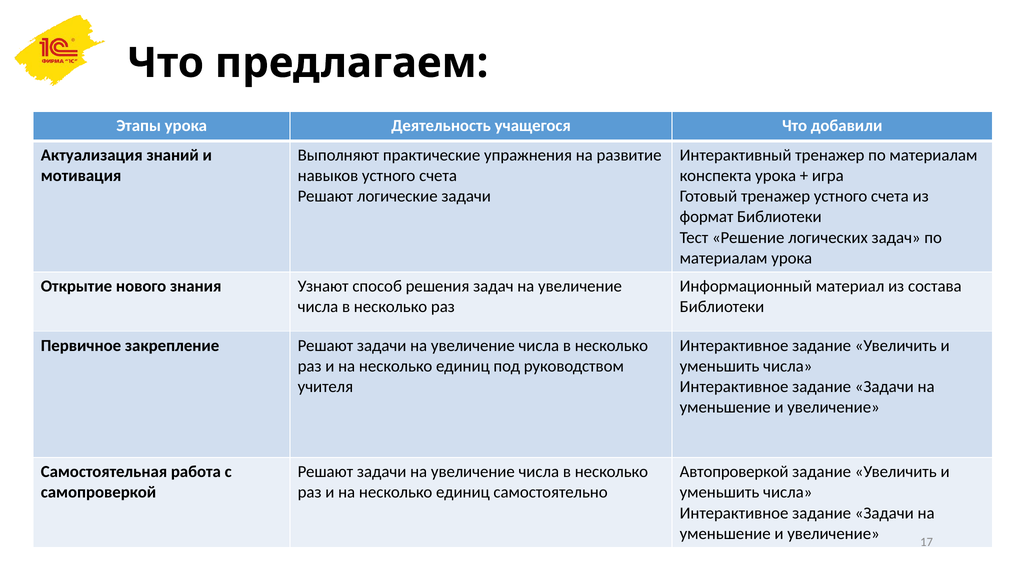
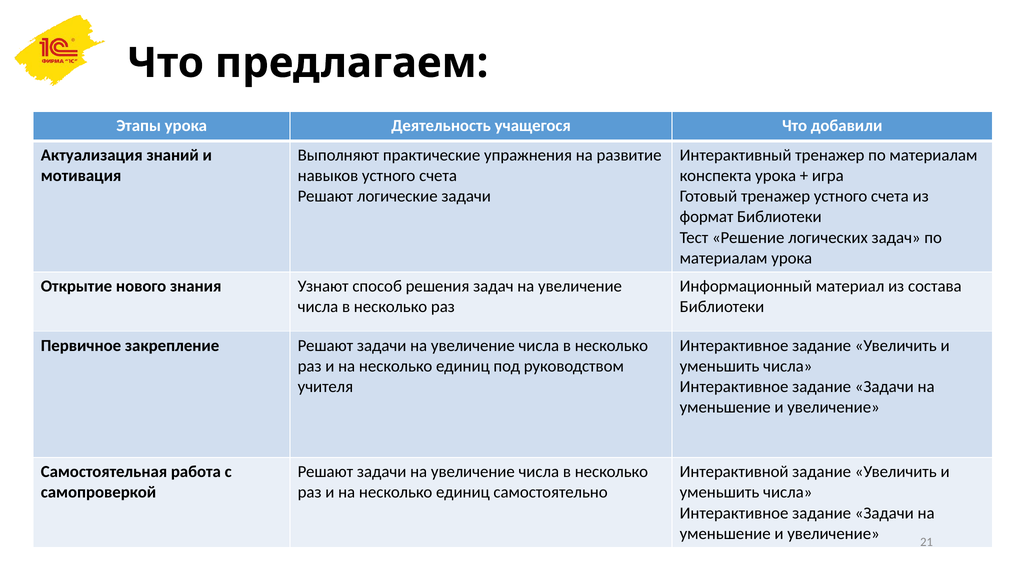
Автопроверкой: Автопроверкой -> Интерактивной
17: 17 -> 21
